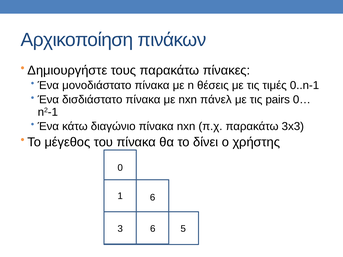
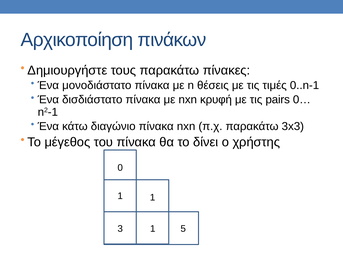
πάνελ: πάνελ -> κρυφή
1 6: 6 -> 1
3 6: 6 -> 1
